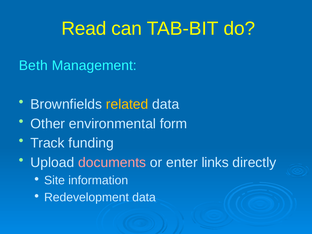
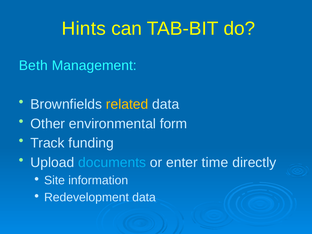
Read: Read -> Hints
documents colour: pink -> light blue
links: links -> time
